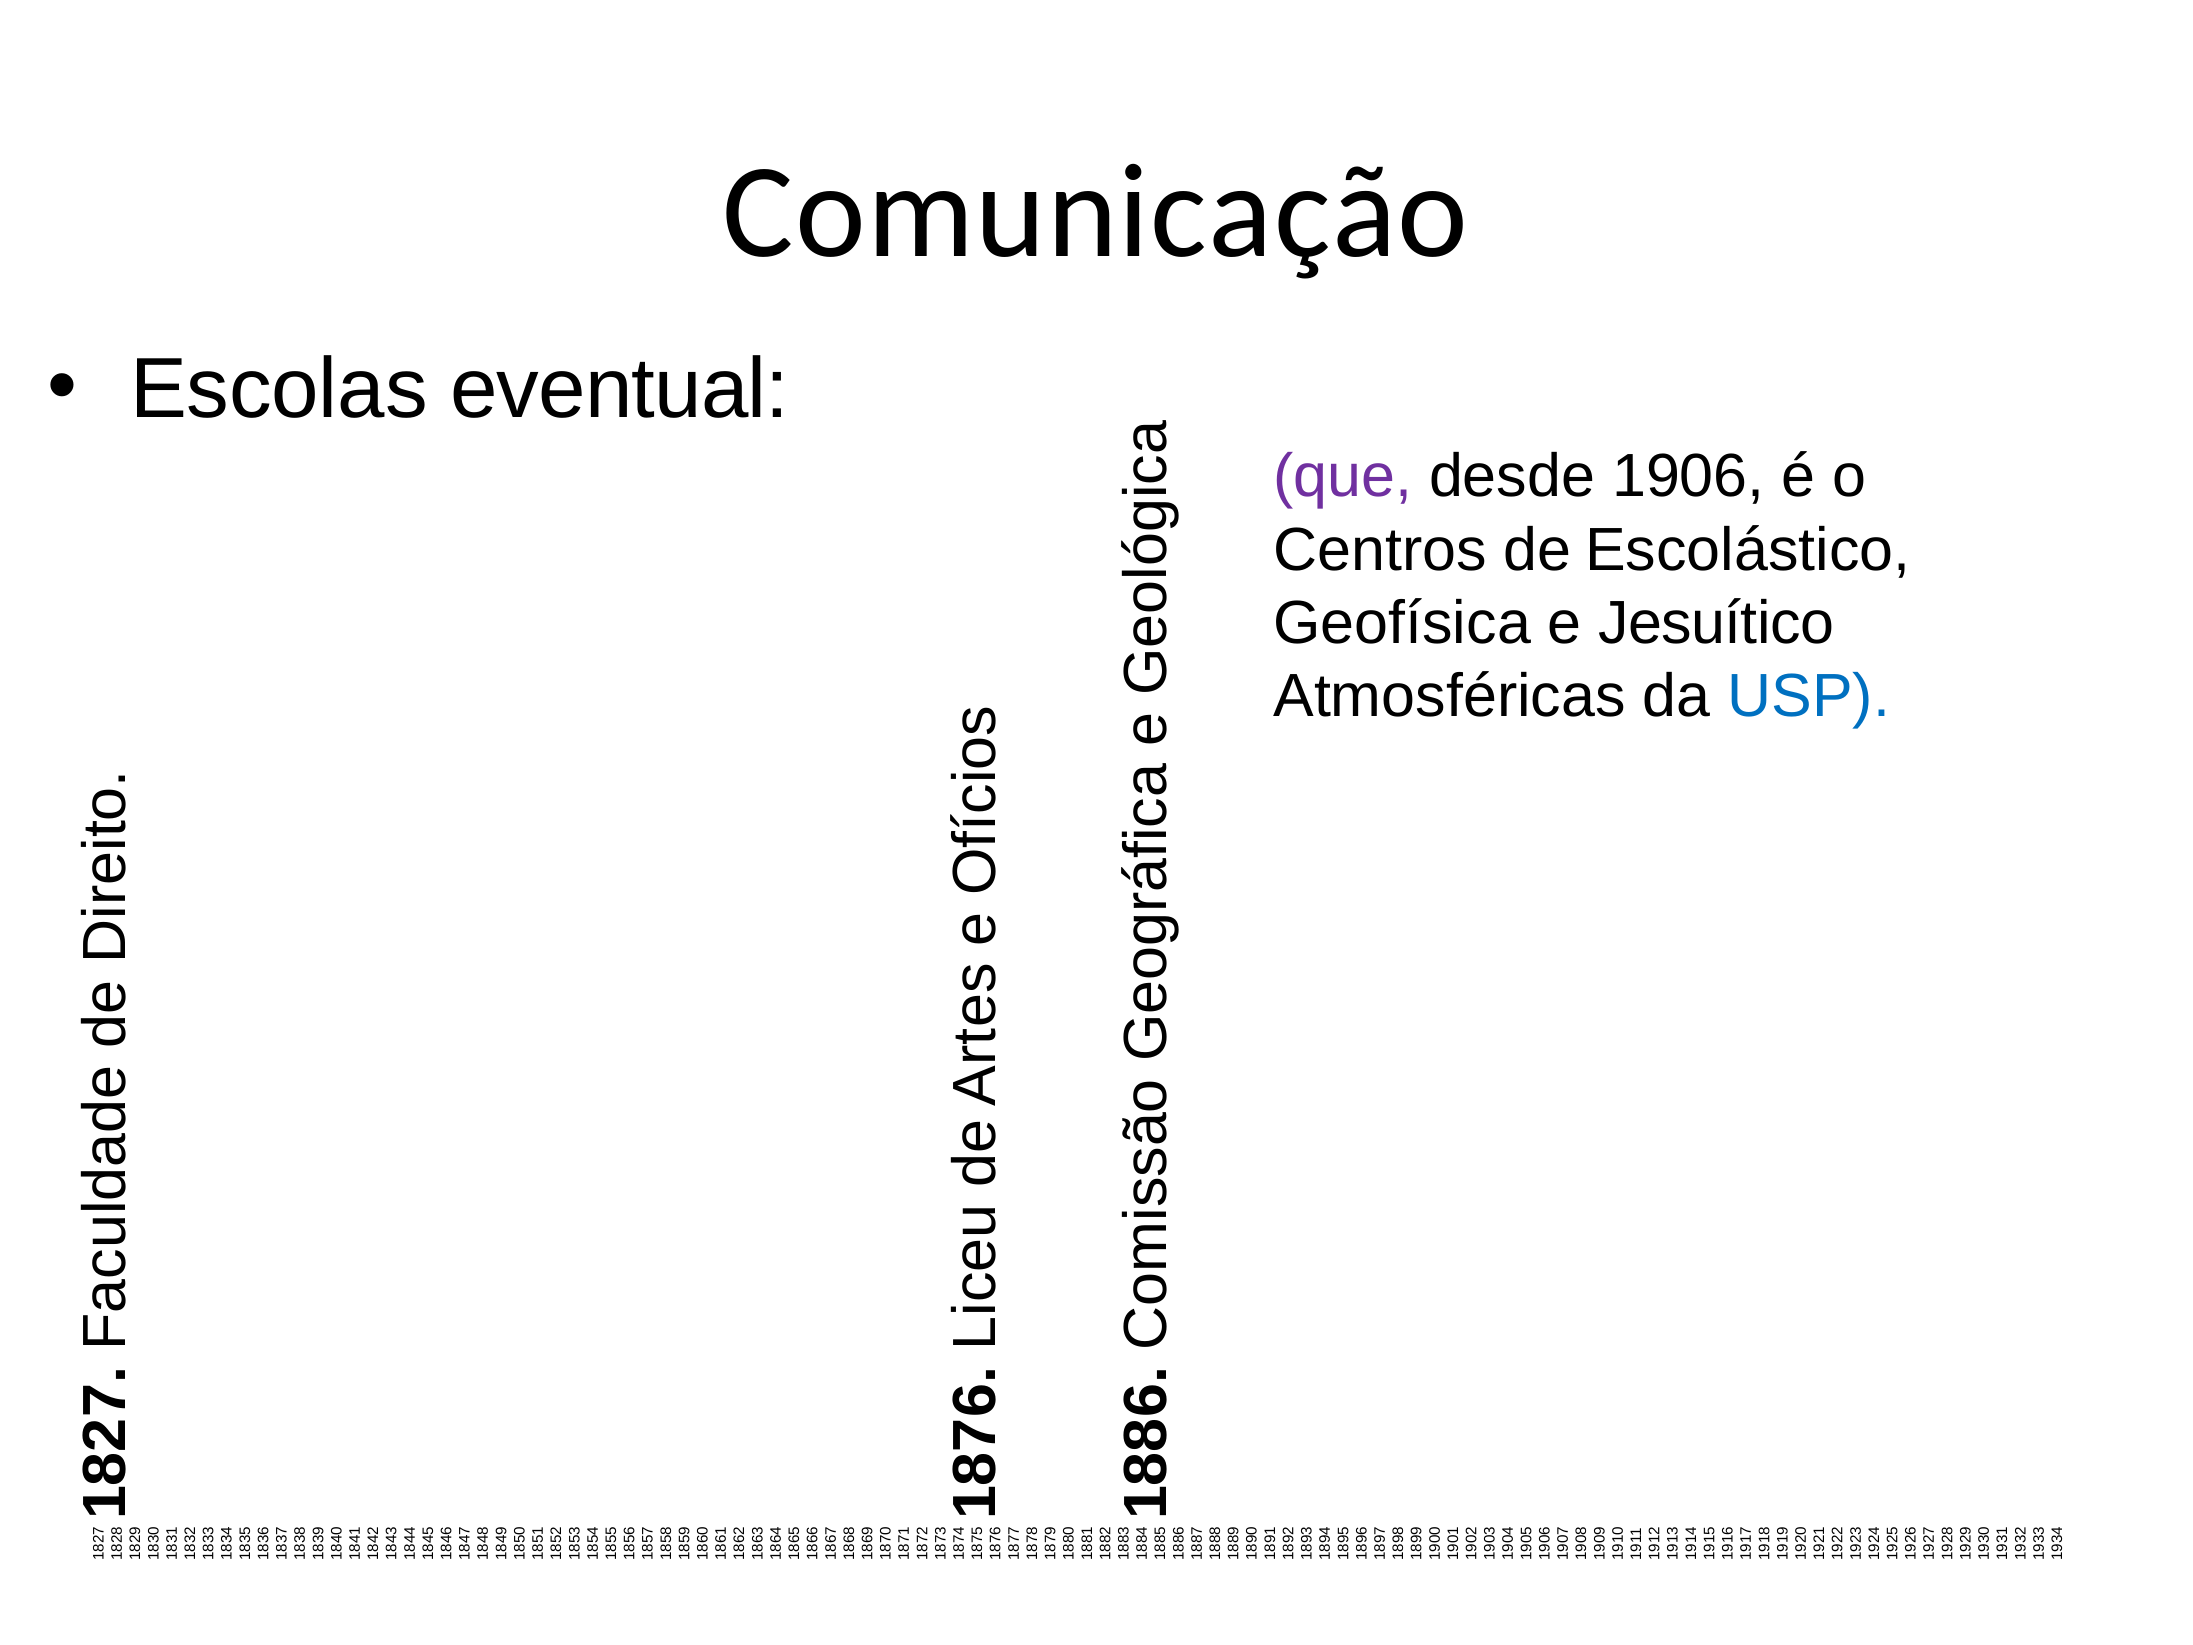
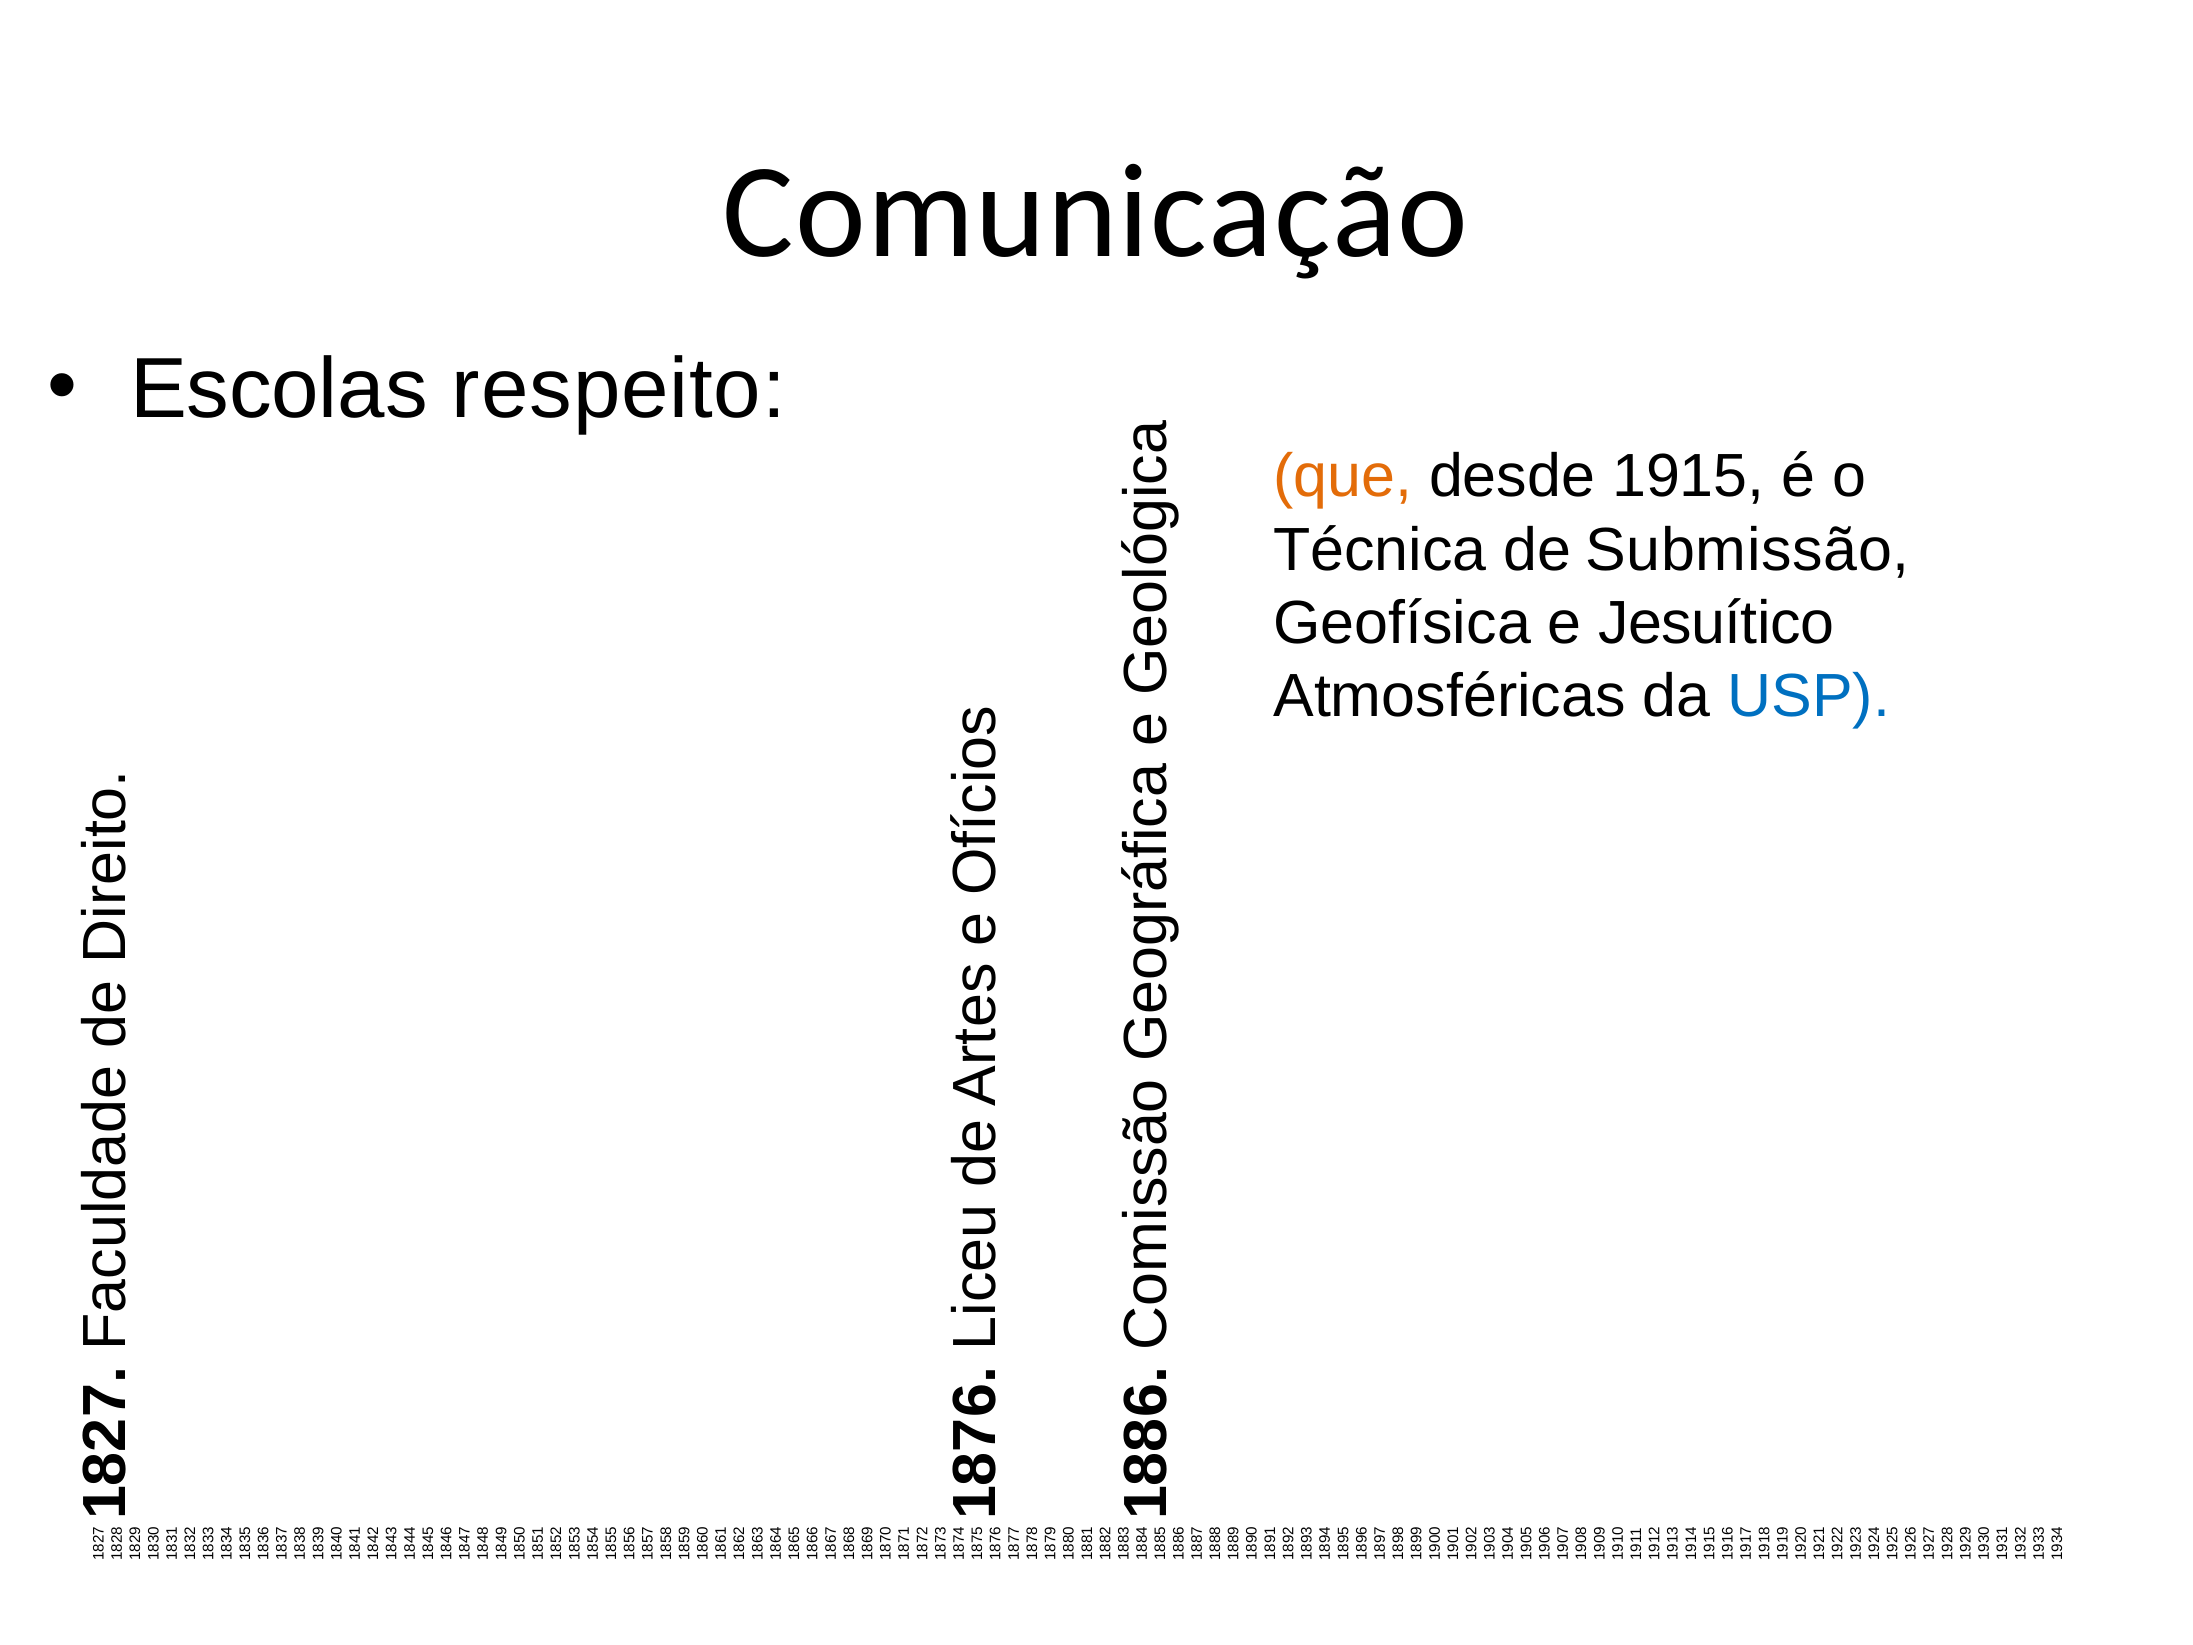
eventual: eventual -> respeito
que colour: purple -> orange
1906: 1906 -> 1915
Centros: Centros -> Técnica
Escolástico: Escolástico -> Submissão
